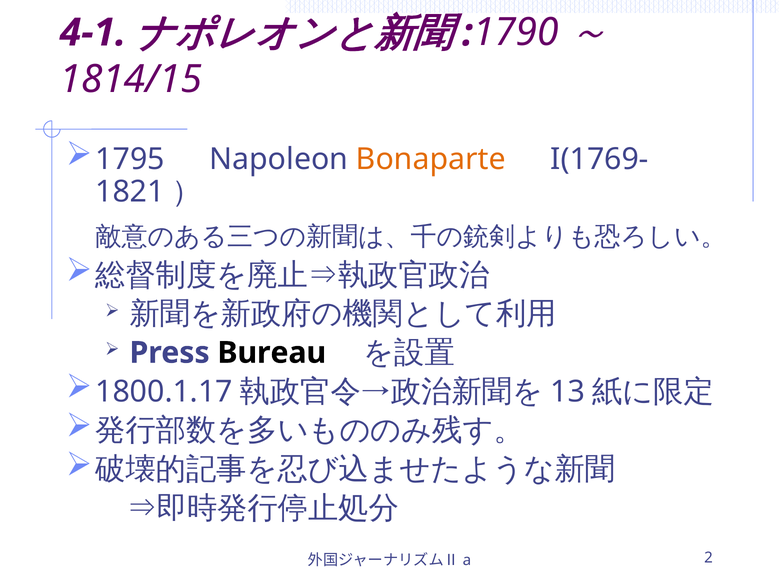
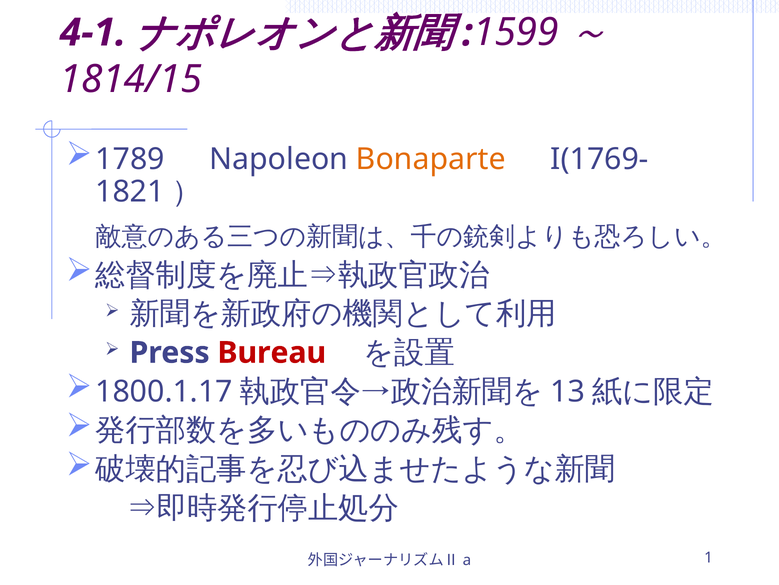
1790: 1790 -> 1599
1795: 1795 -> 1789
Bureau colour: black -> red
2: 2 -> 1
